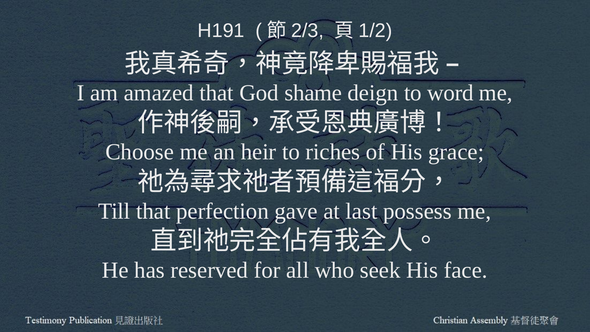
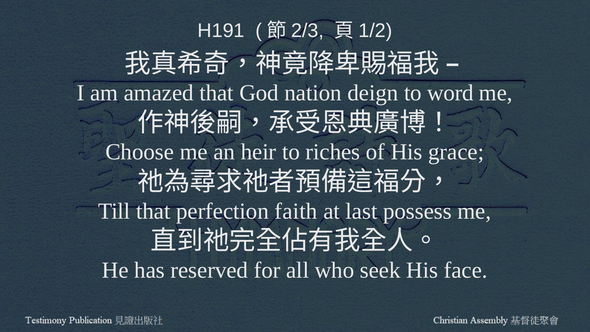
shame: shame -> nation
gave: gave -> faith
